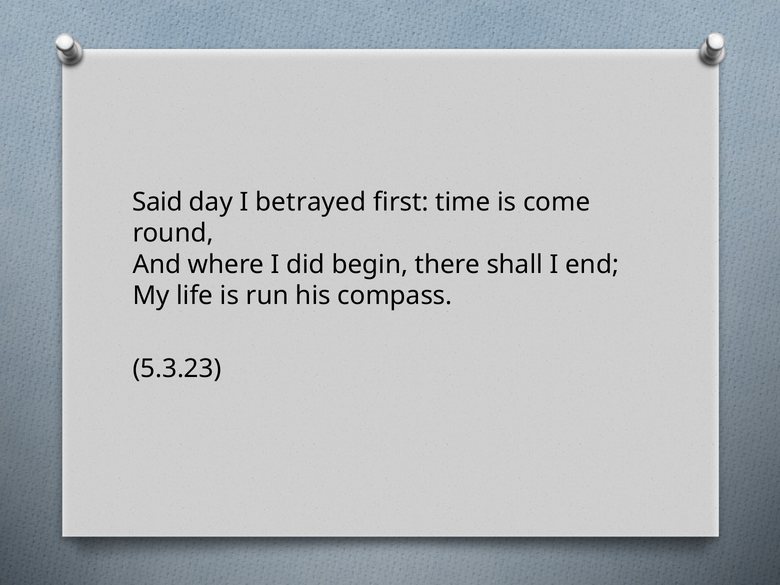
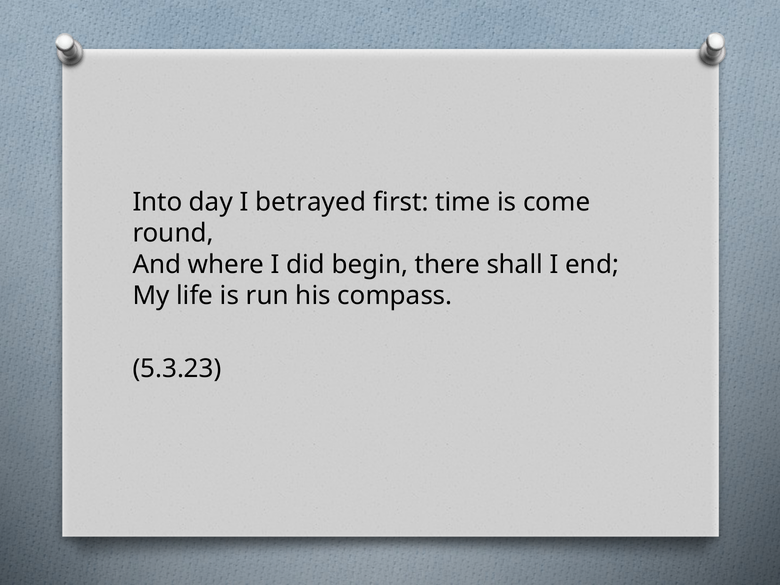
Said: Said -> Into
